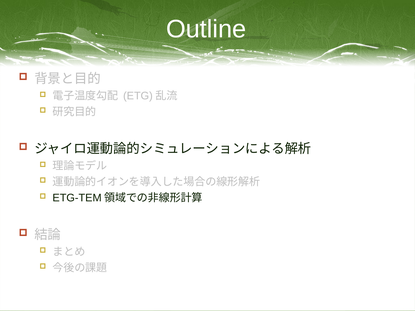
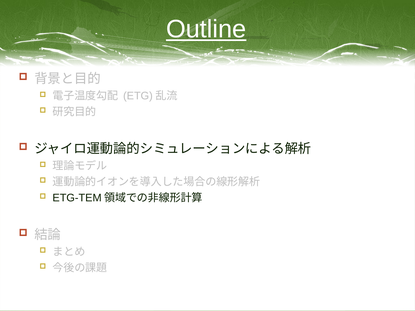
Outline underline: none -> present
